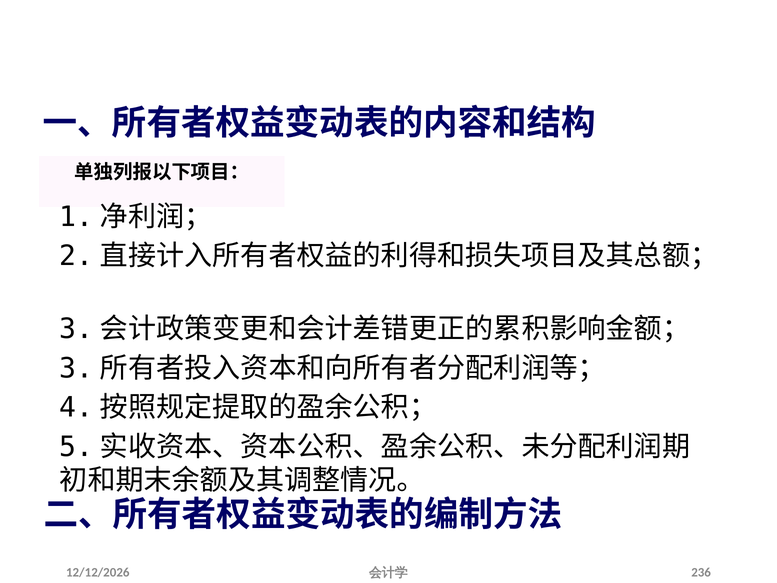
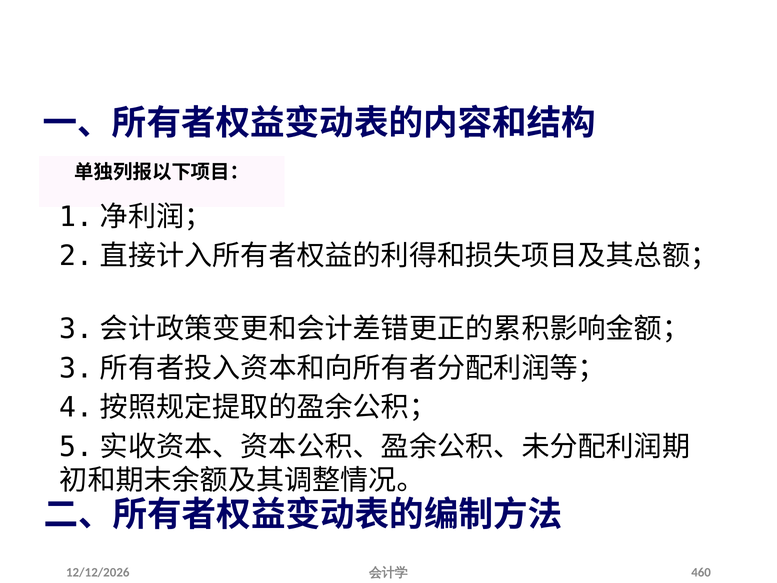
236: 236 -> 460
